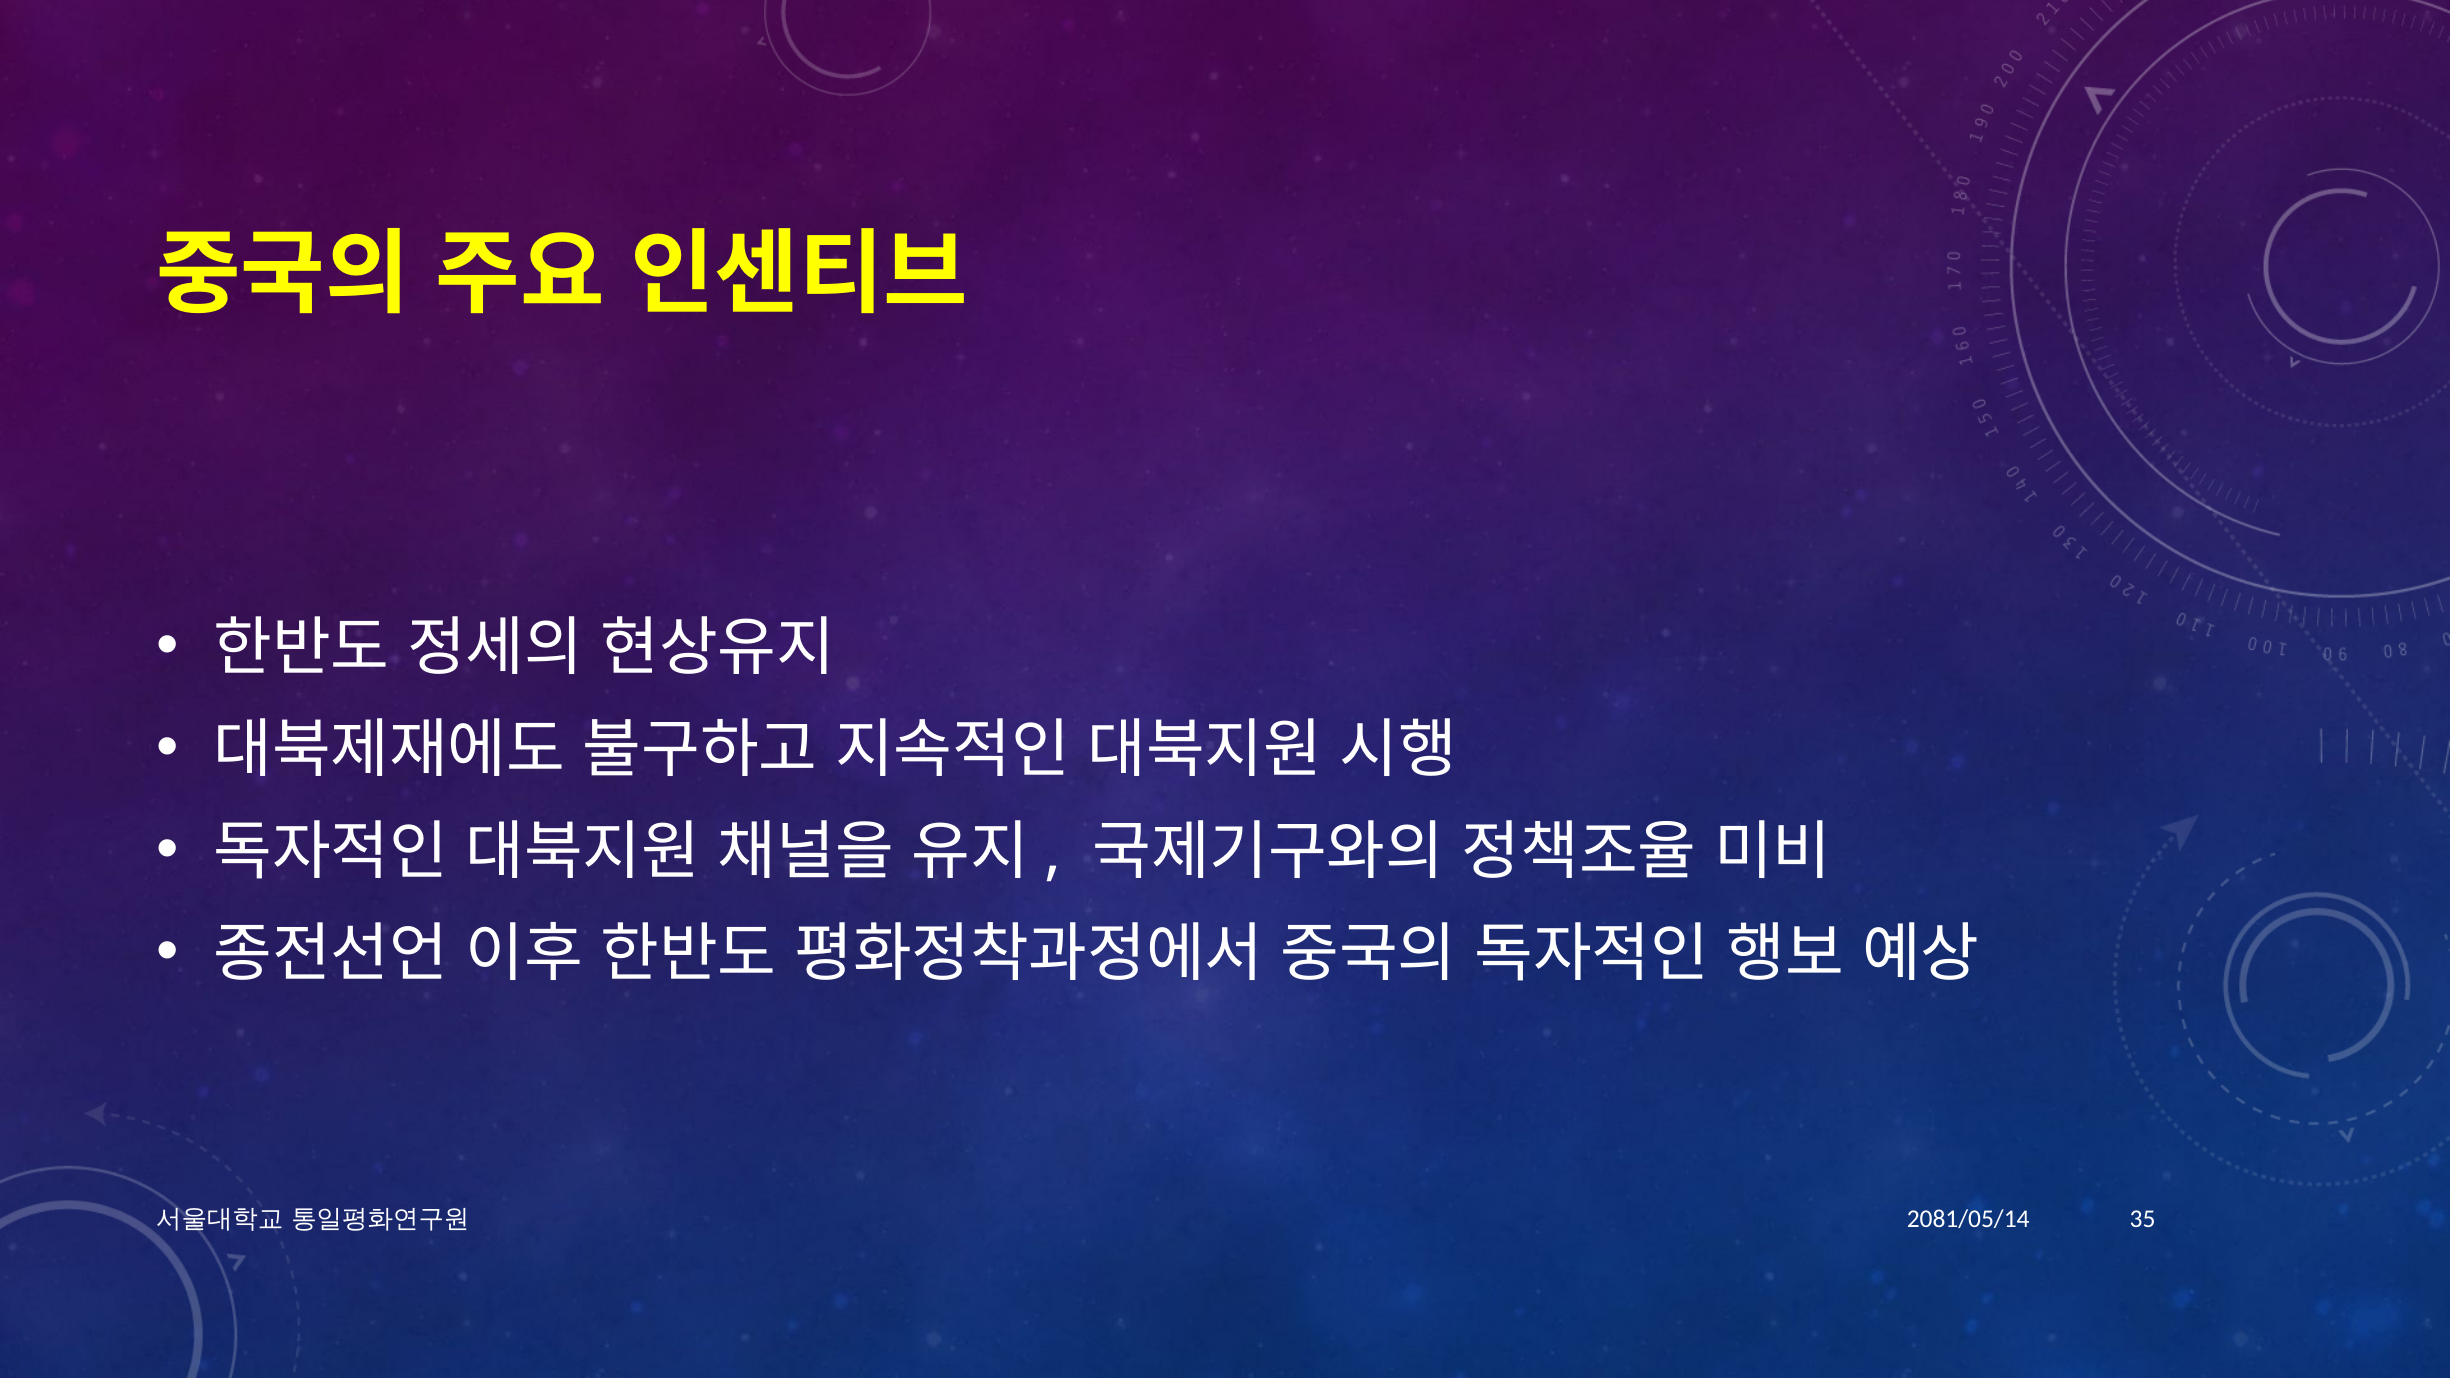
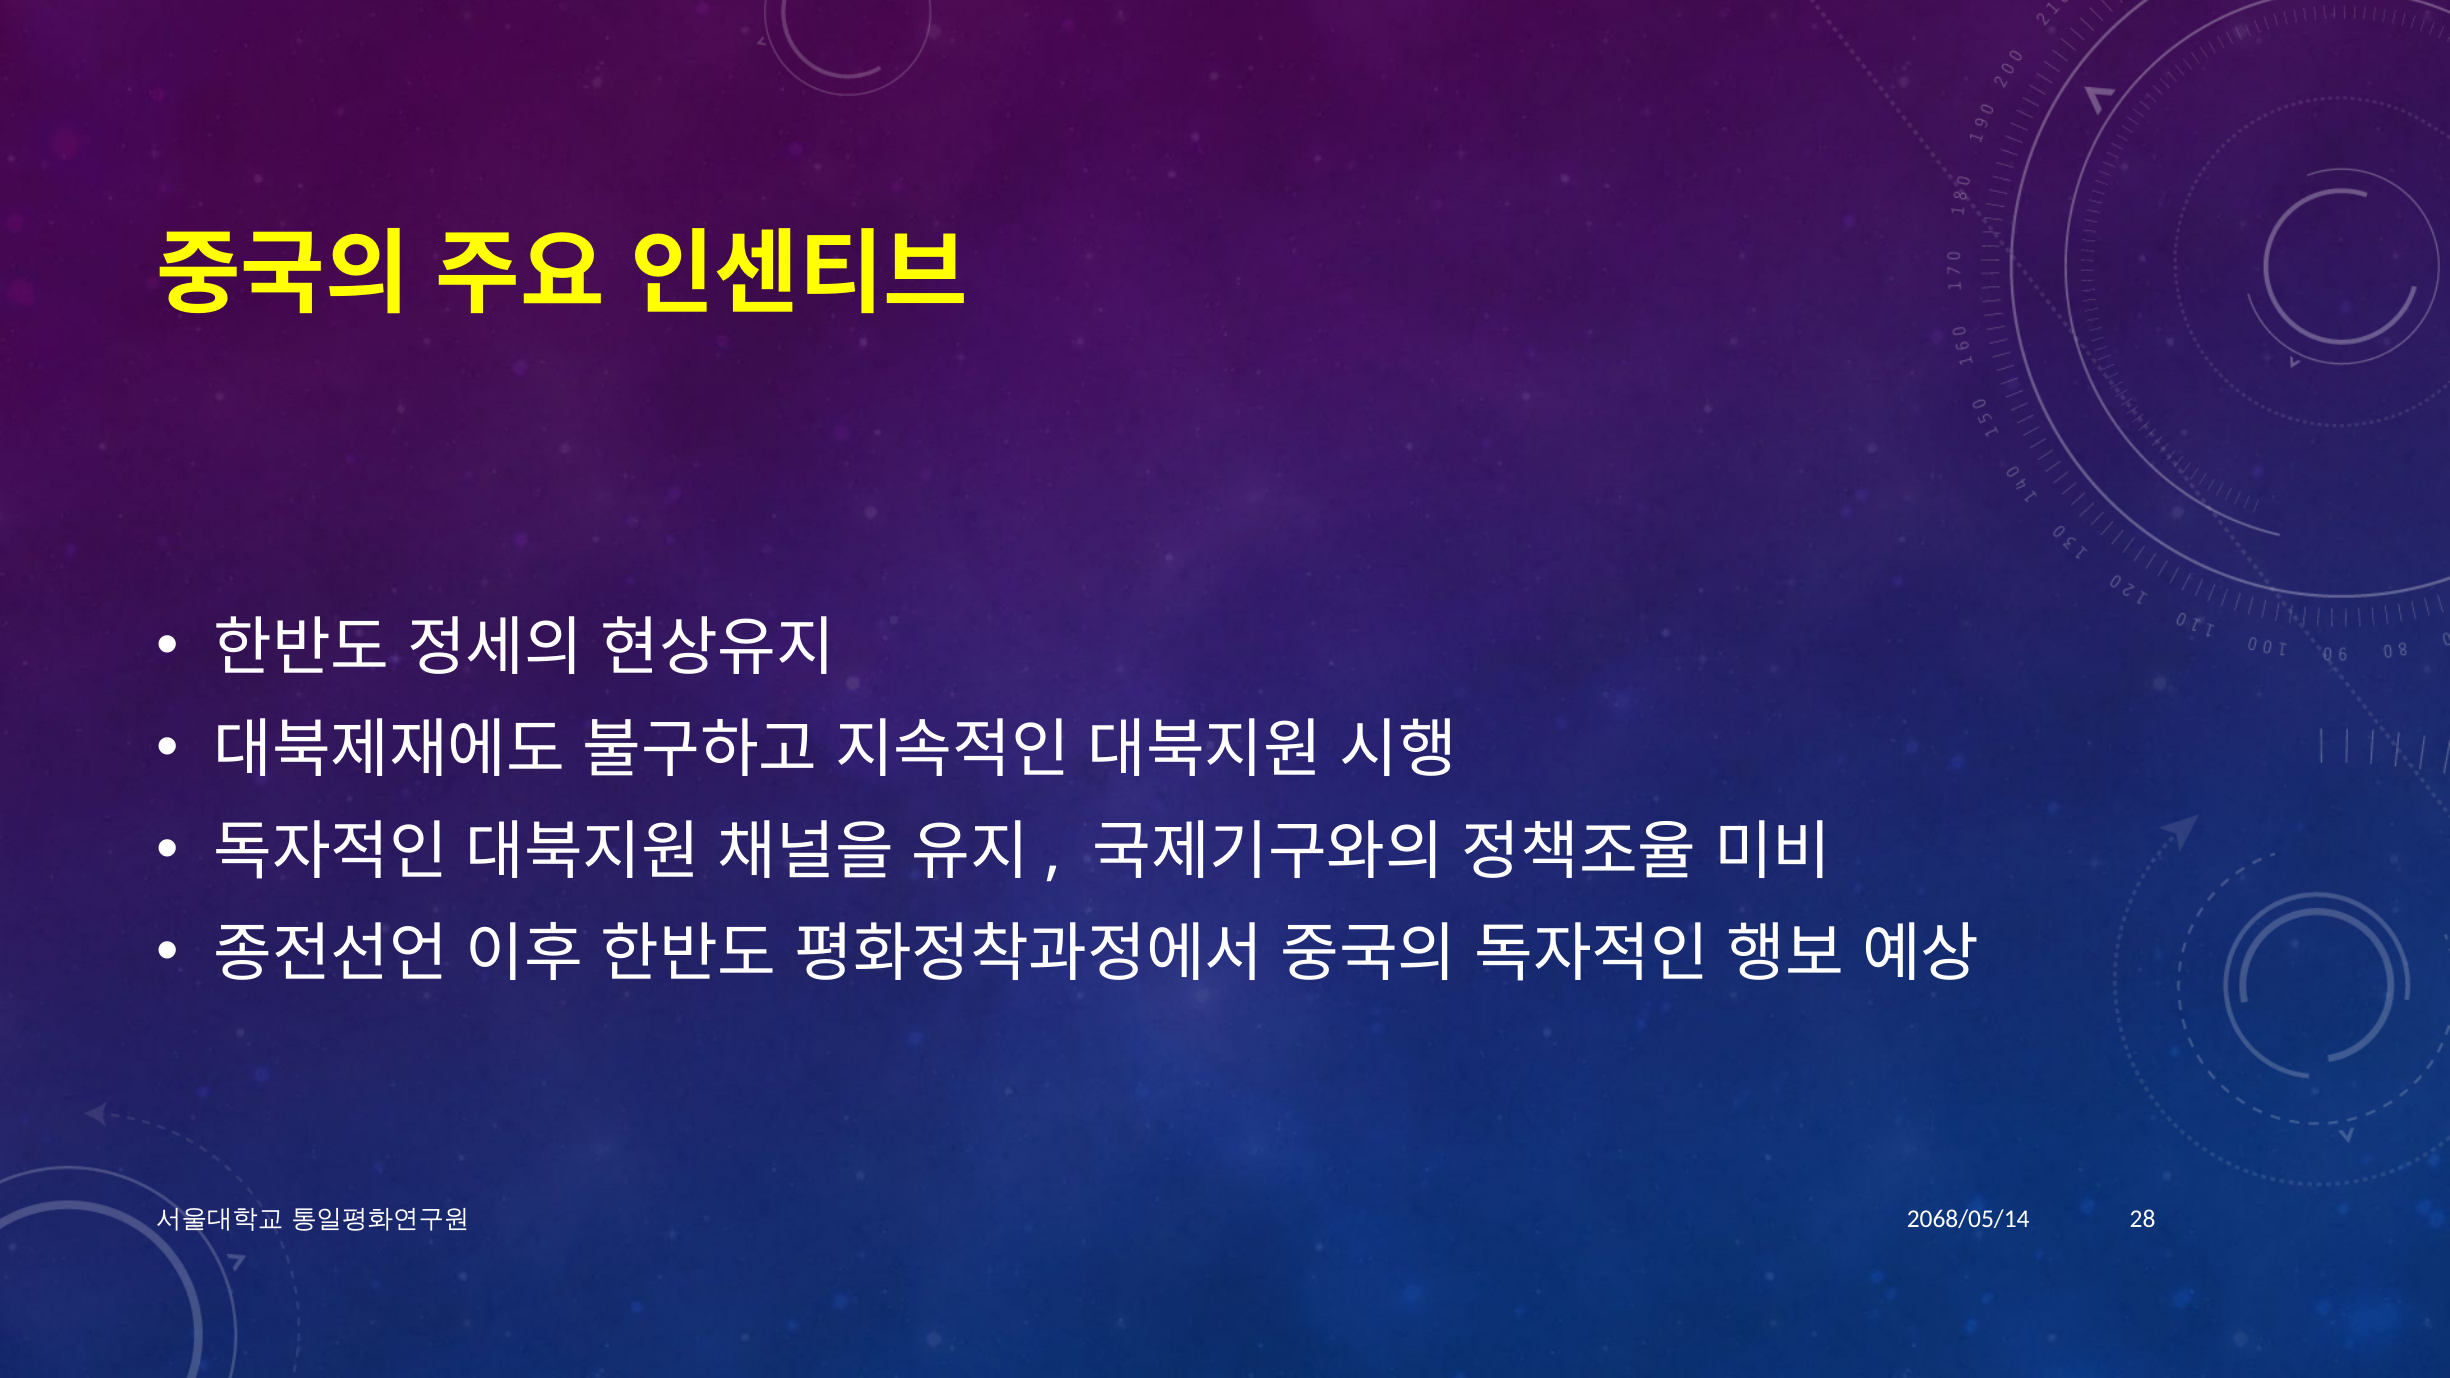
2081/05/14: 2081/05/14 -> 2068/05/14
35: 35 -> 28
